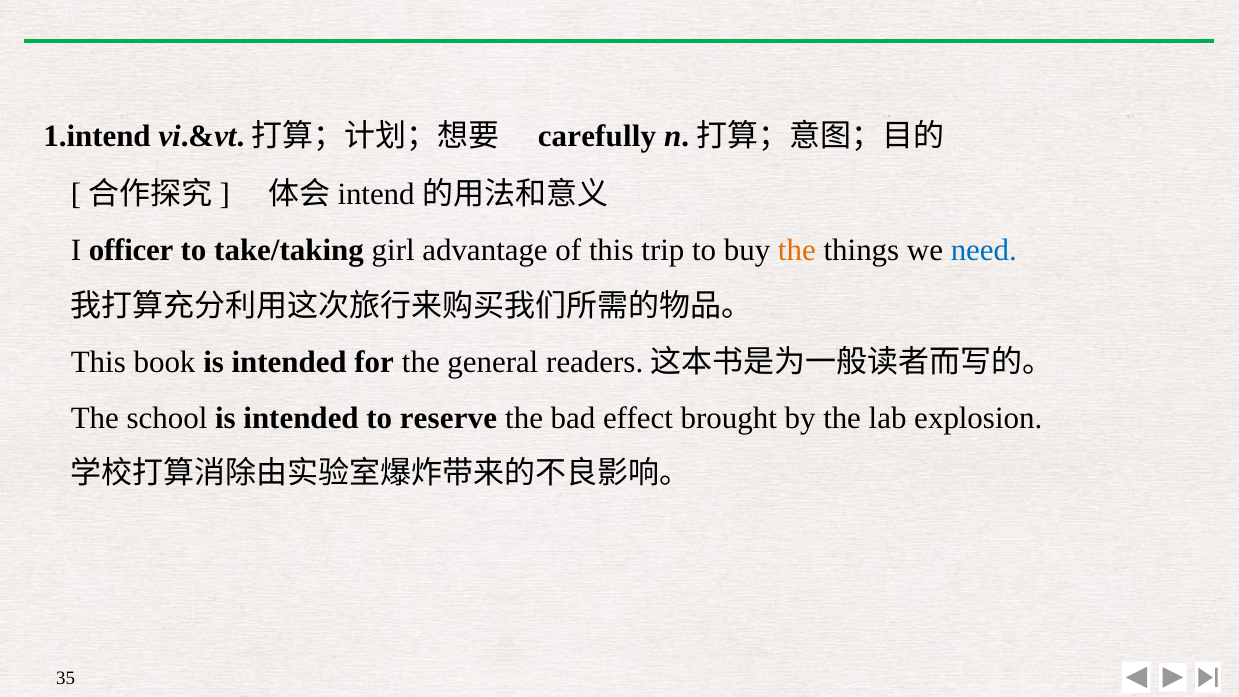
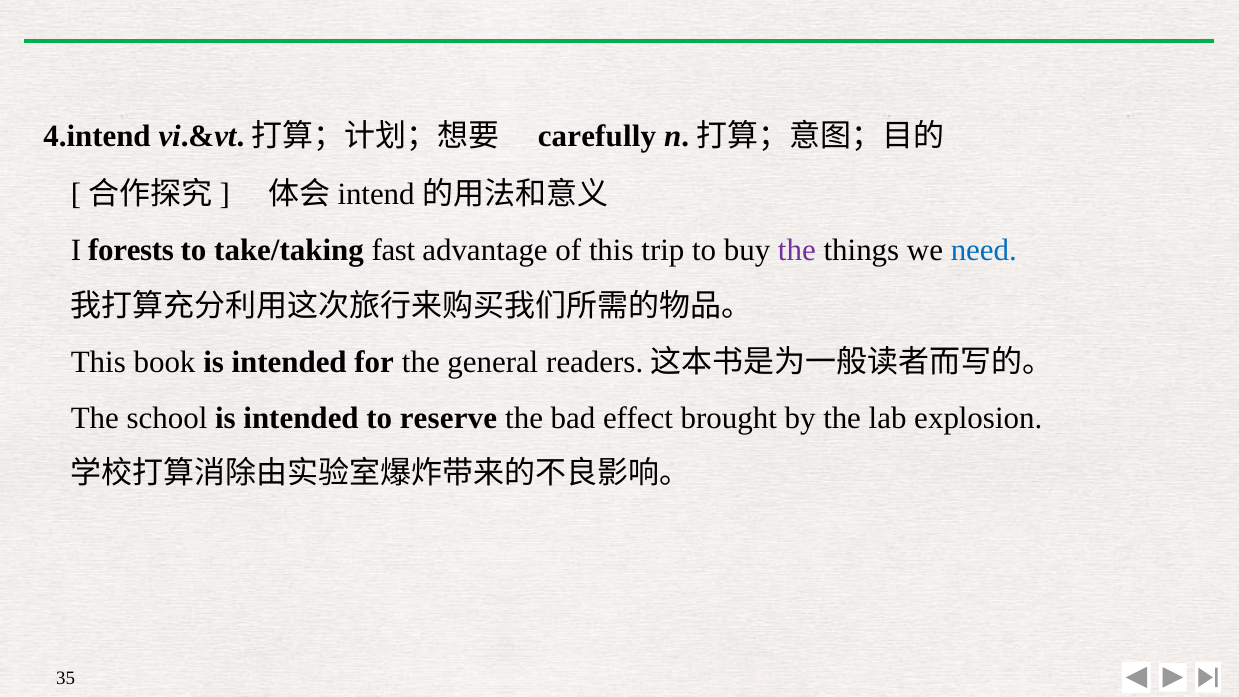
1.intend: 1.intend -> 4.intend
officer: officer -> forests
girl: girl -> fast
the at (797, 251) colour: orange -> purple
